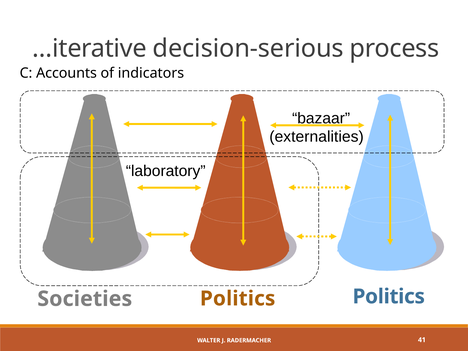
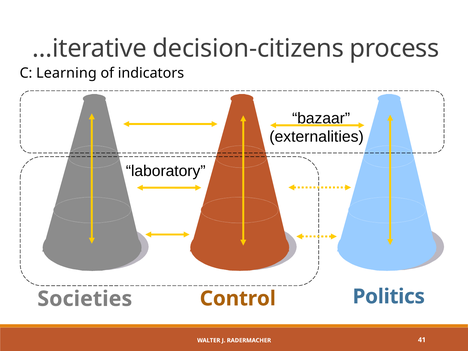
decision-serious: decision-serious -> decision-citizens
Accounts: Accounts -> Learning
Politics at (238, 299): Politics -> Control
